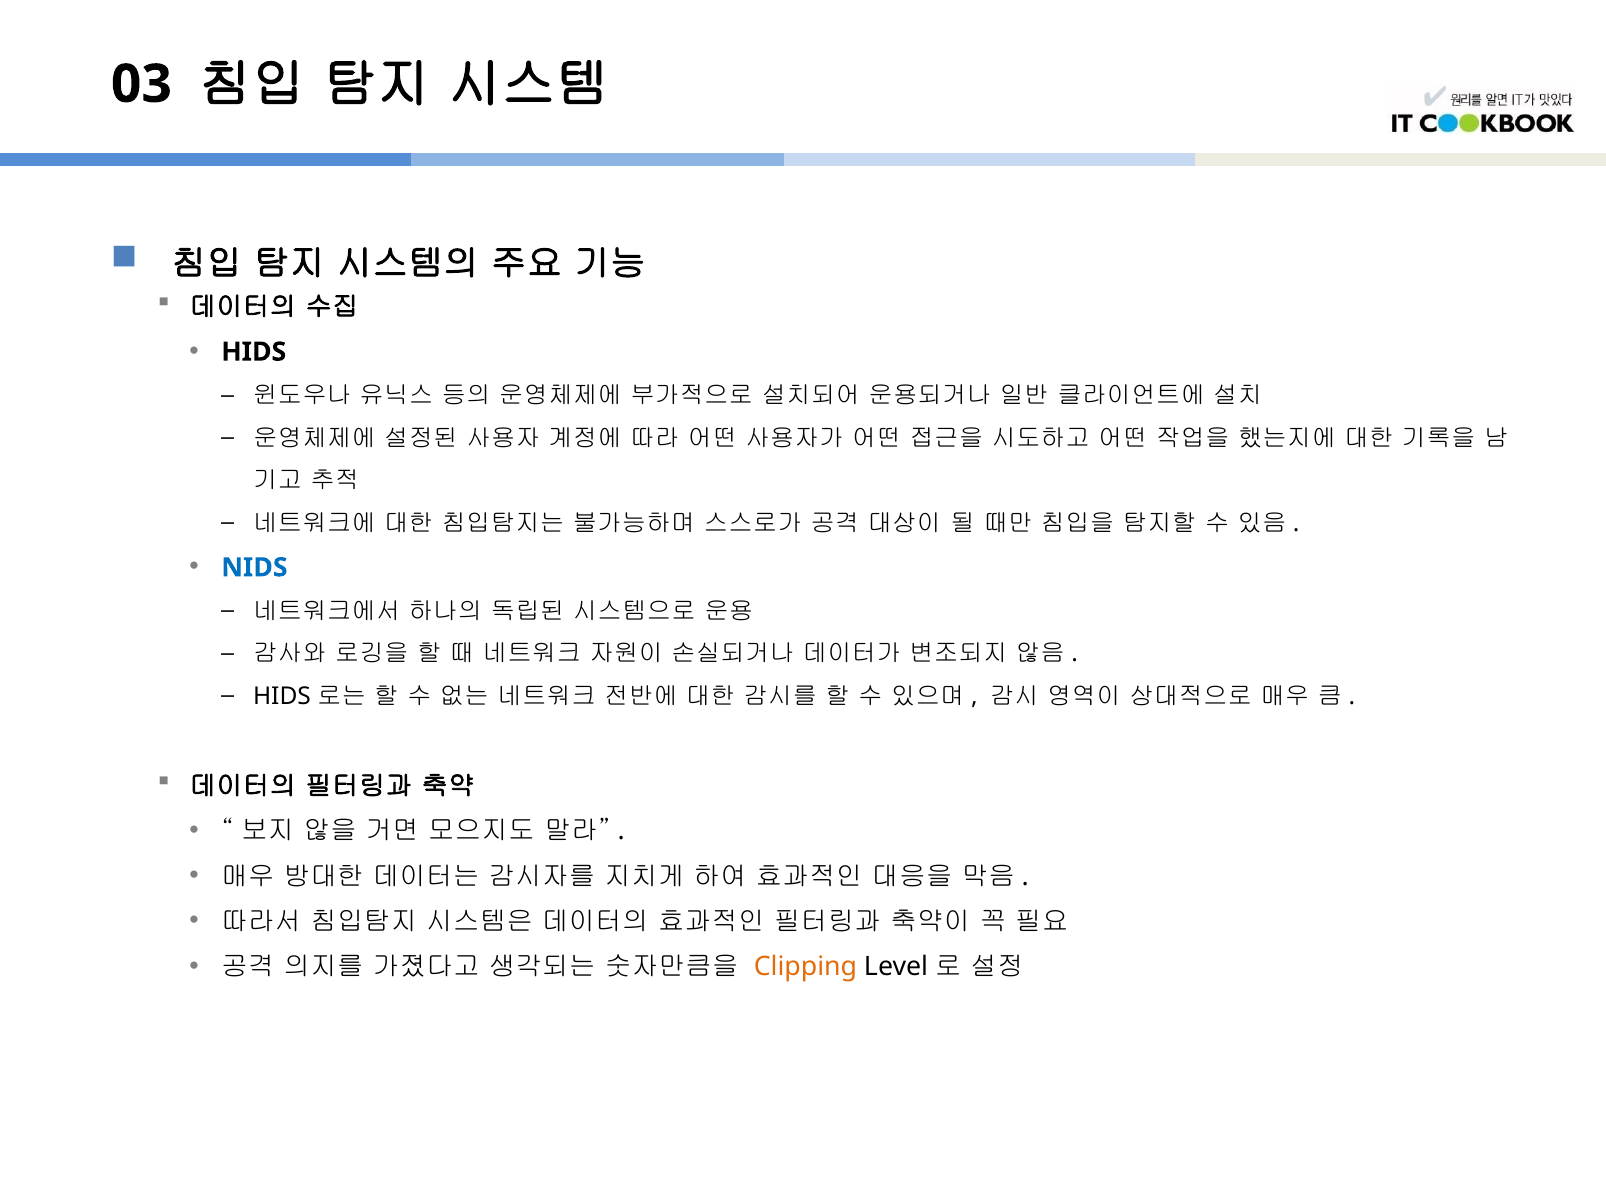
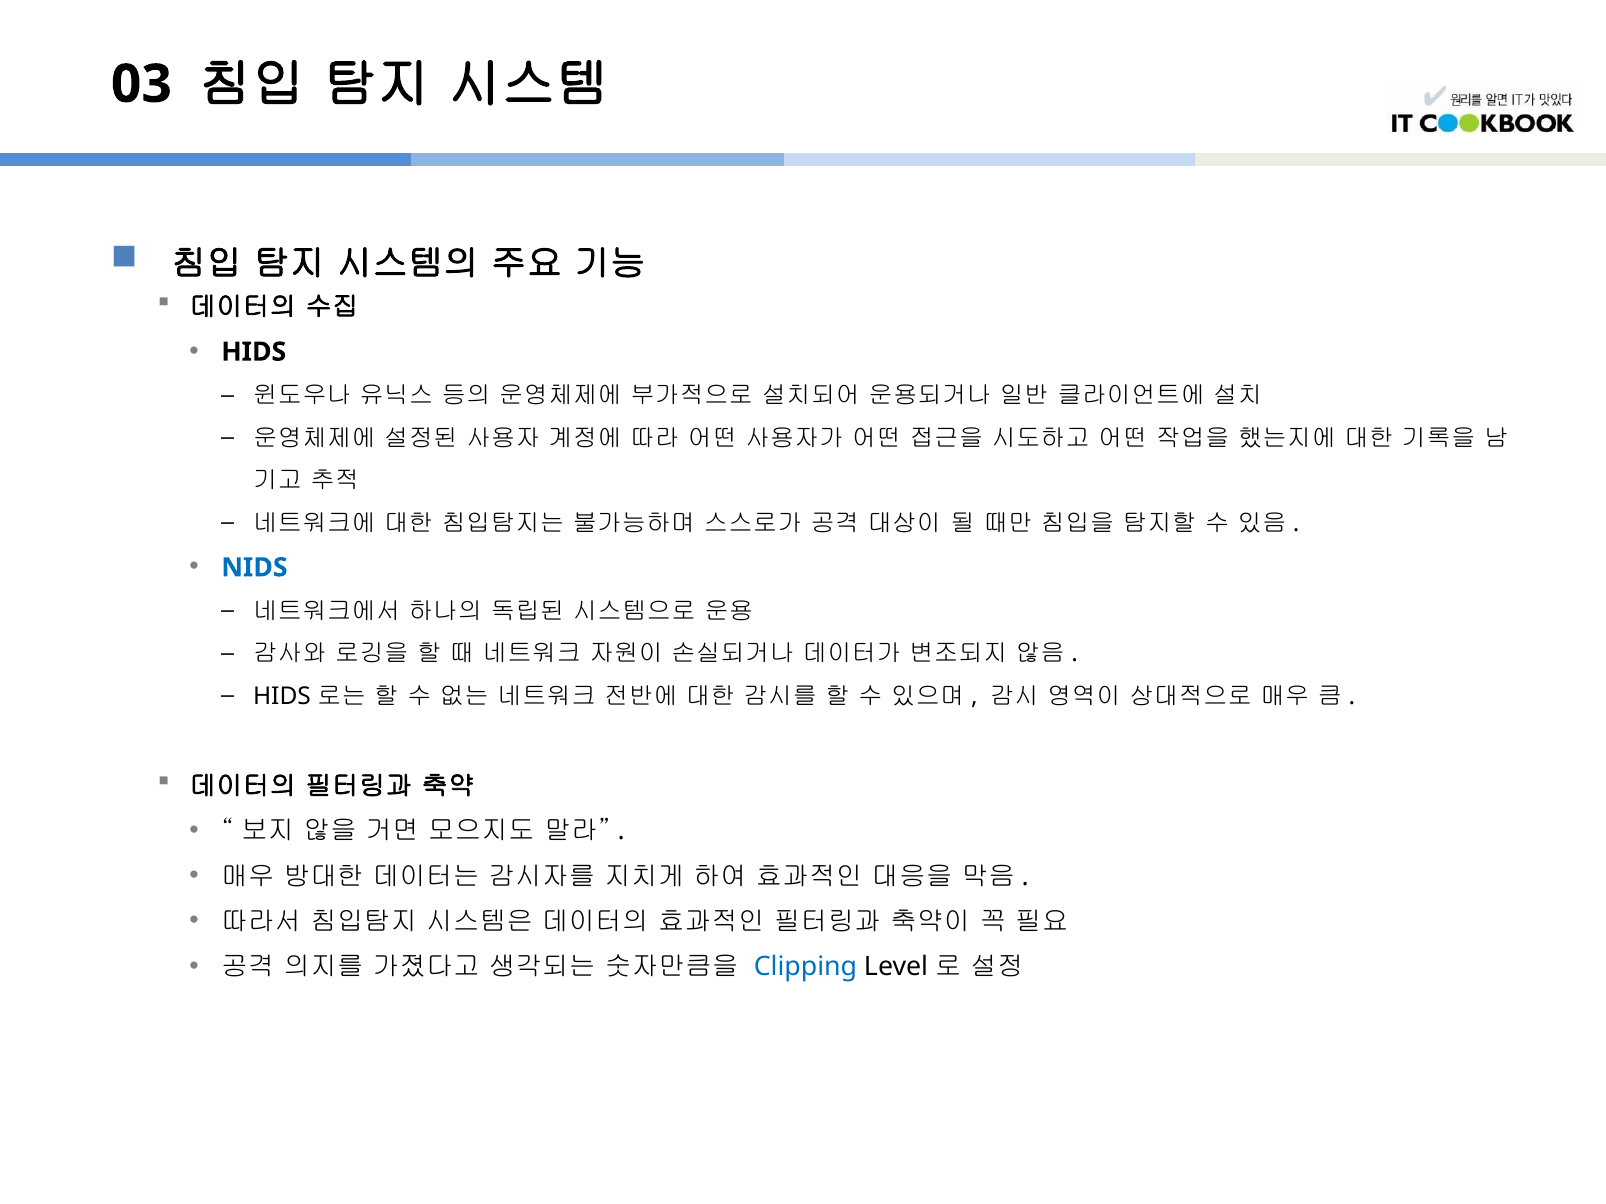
Clipping colour: orange -> blue
